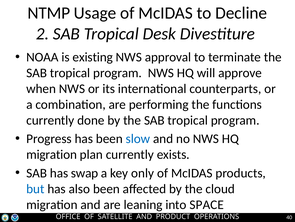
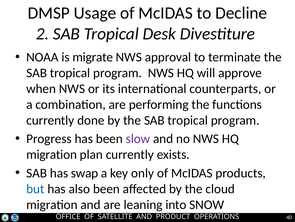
NTMP: NTMP -> DMSP
existing: existing -> migrate
slow colour: blue -> purple
SPACE: SPACE -> SNOW
